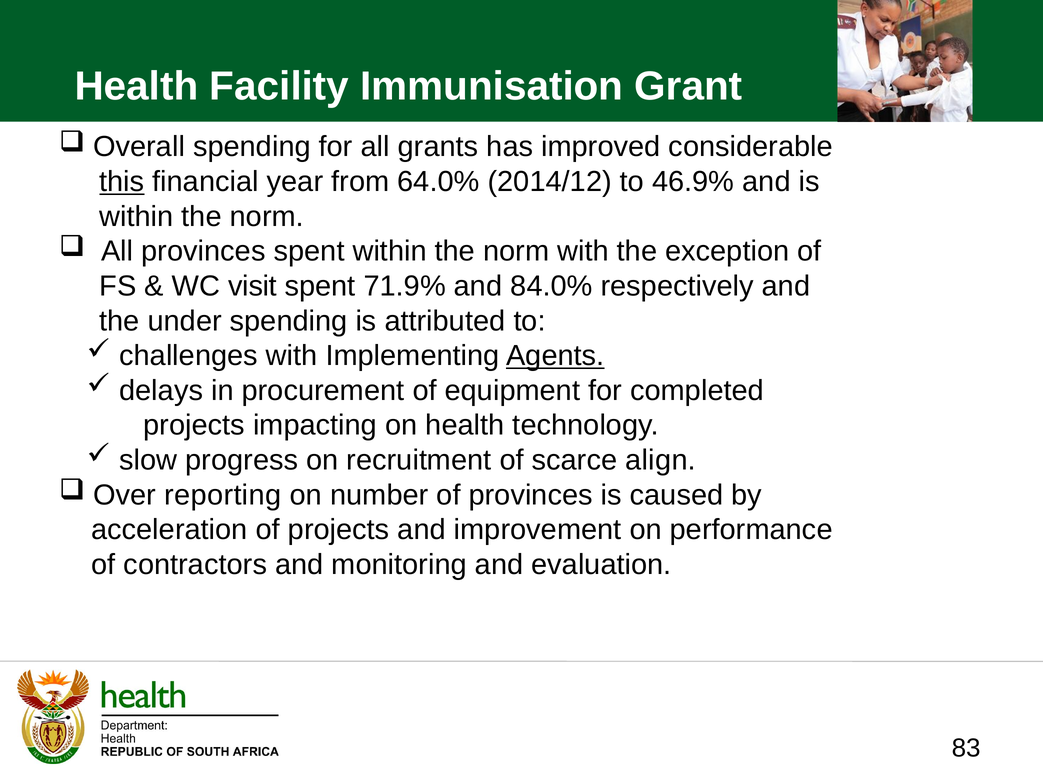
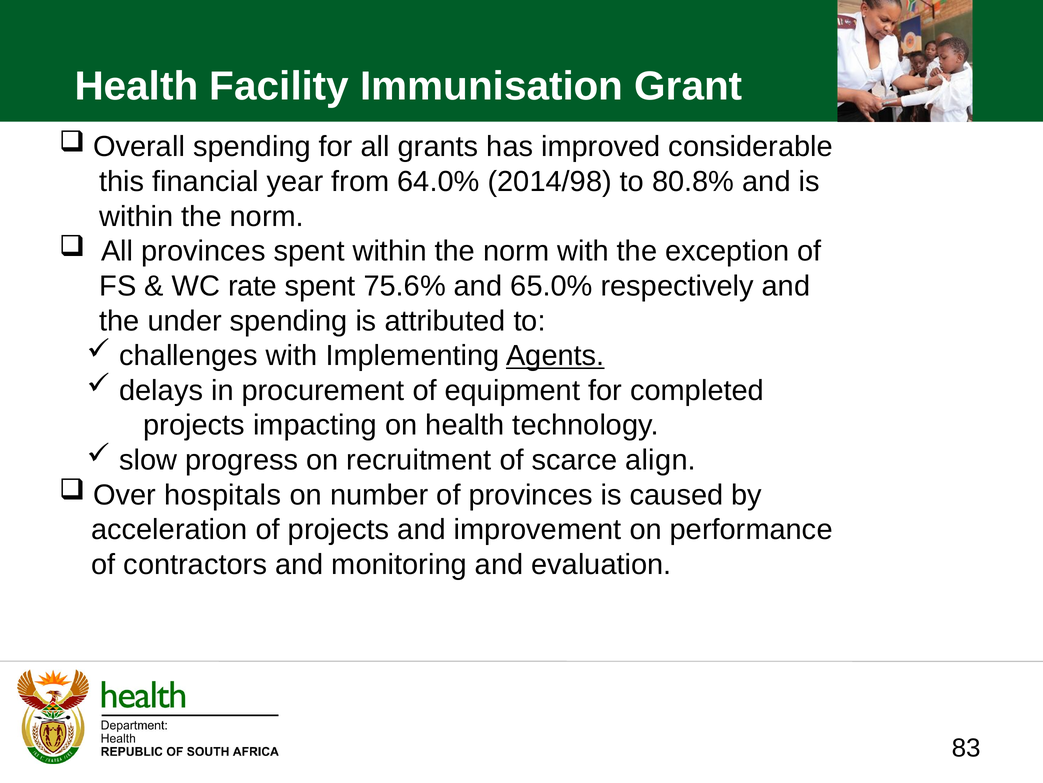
this underline: present -> none
2014/12: 2014/12 -> 2014/98
46.9%: 46.9% -> 80.8%
visit: visit -> rate
71.9%: 71.9% -> 75.6%
84.0%: 84.0% -> 65.0%
reporting: reporting -> hospitals
